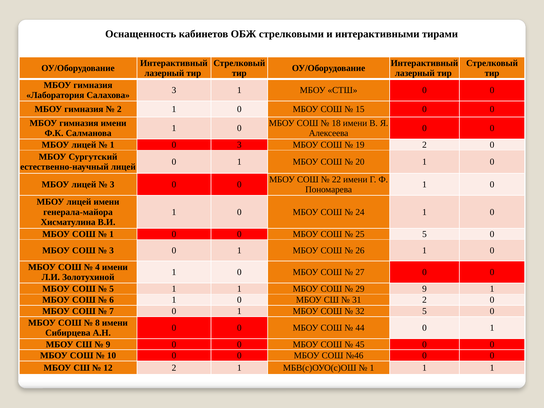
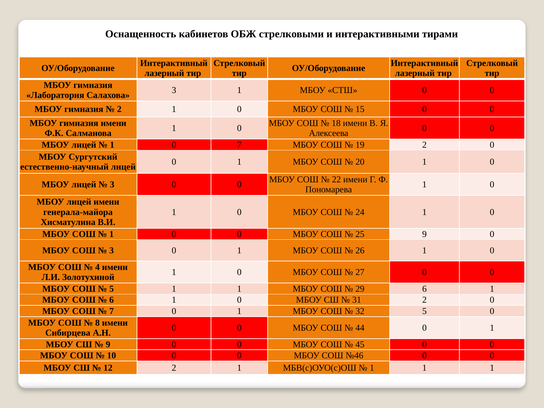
0 3: 3 -> 7
25 5: 5 -> 9
29 9: 9 -> 6
